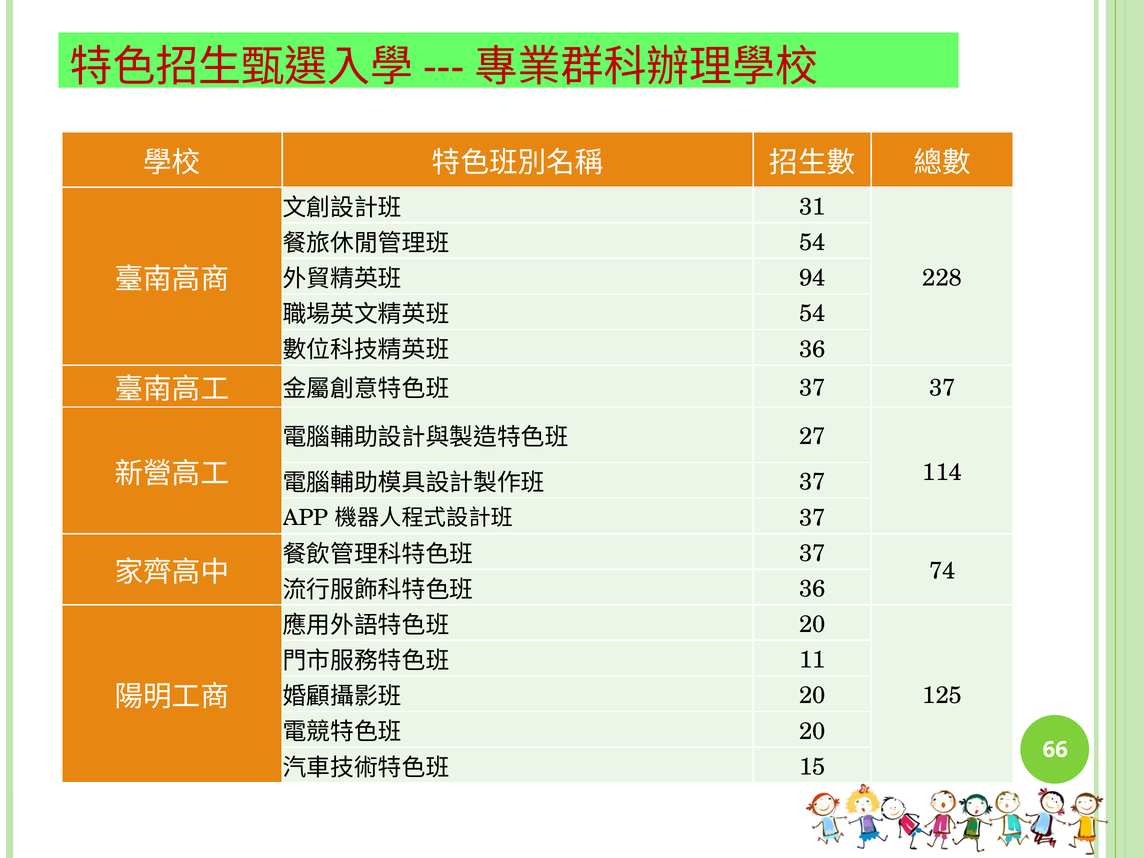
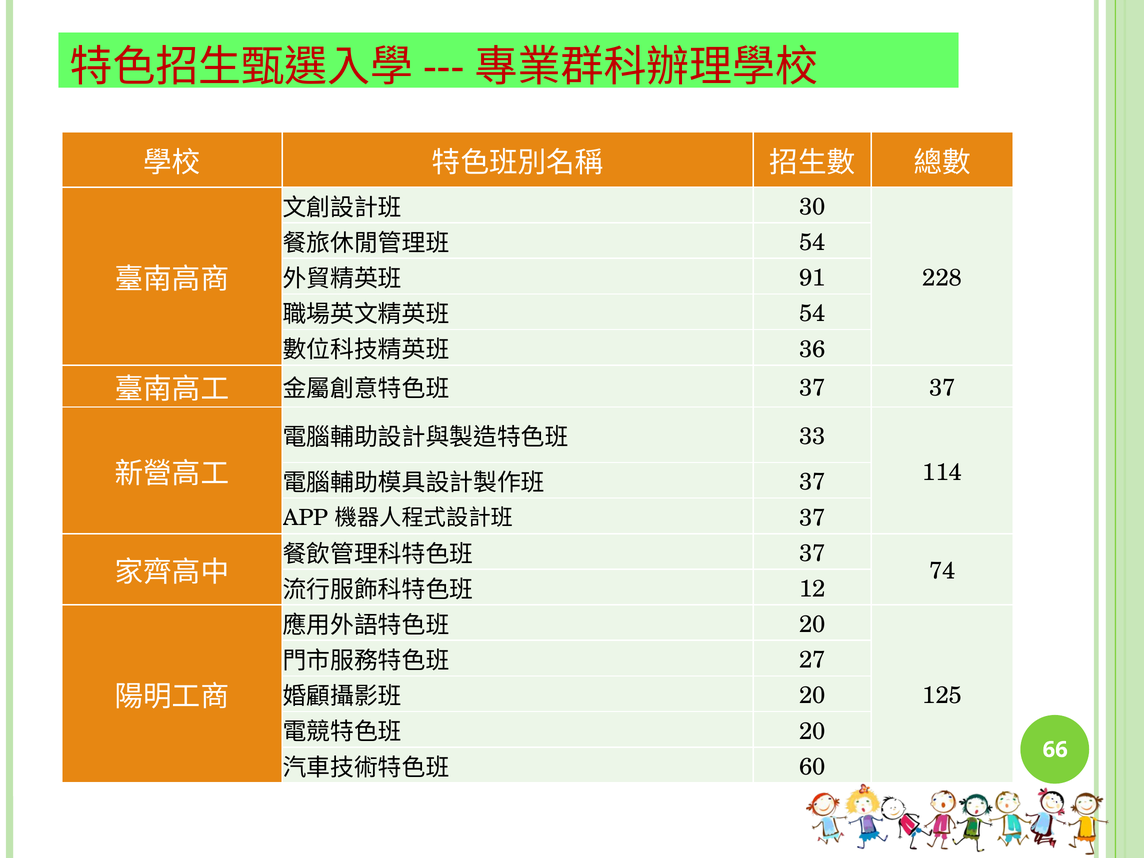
31: 31 -> 30
94: 94 -> 91
27: 27 -> 33
36 at (812, 589): 36 -> 12
11: 11 -> 27
15: 15 -> 60
